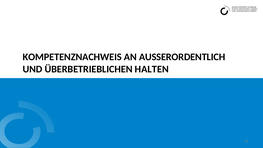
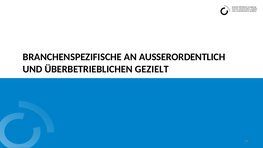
KOMPETENZNACHWEIS: KOMPETENZNACHWEIS -> BRANCHENSPEZIFISCHE
HALTEN: HALTEN -> GEZIELT
